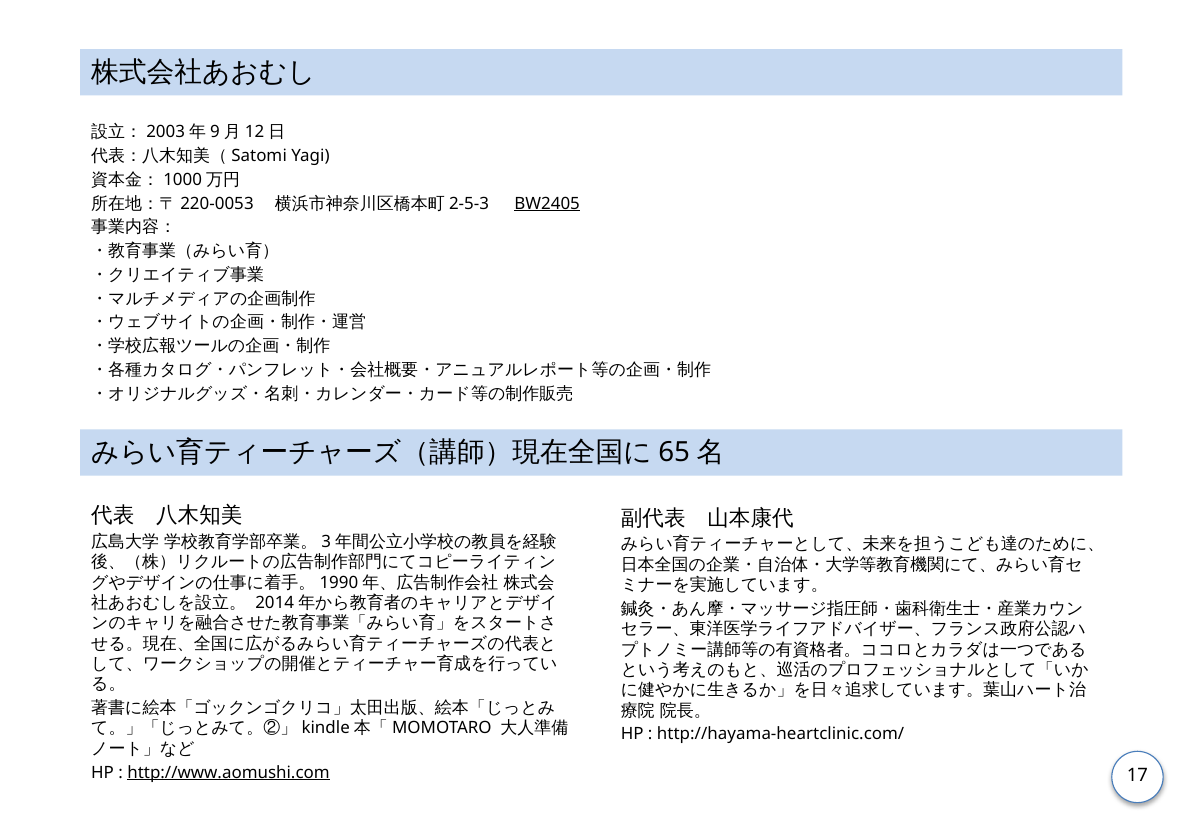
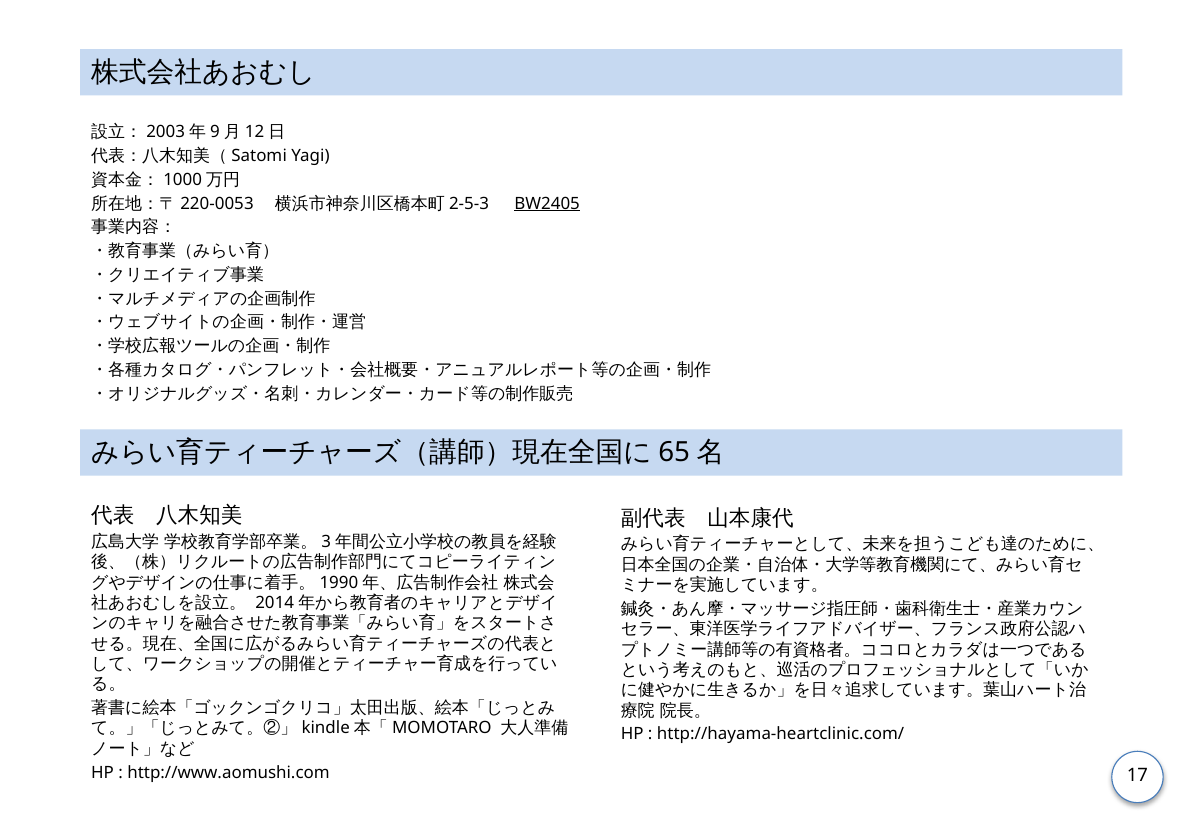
http://www.aomushi.com underline: present -> none
